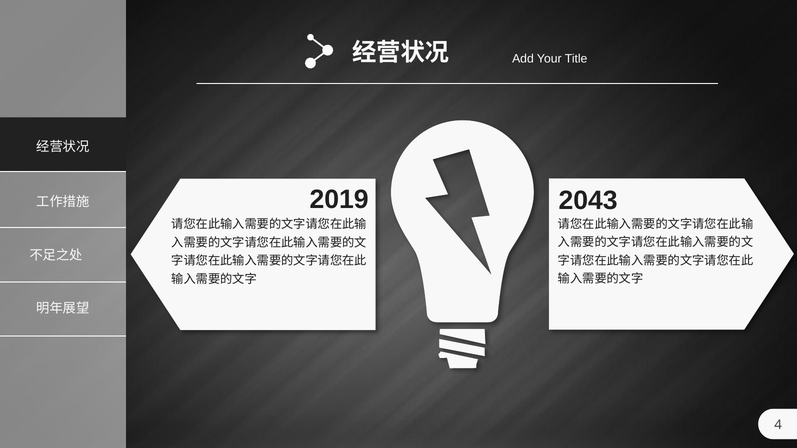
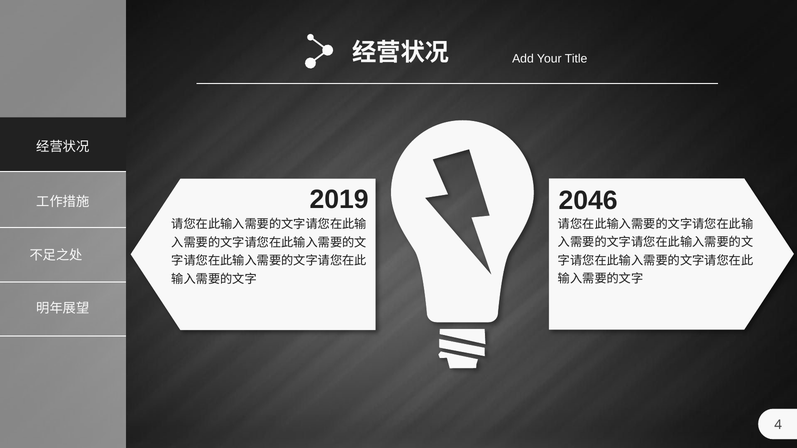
2043: 2043 -> 2046
